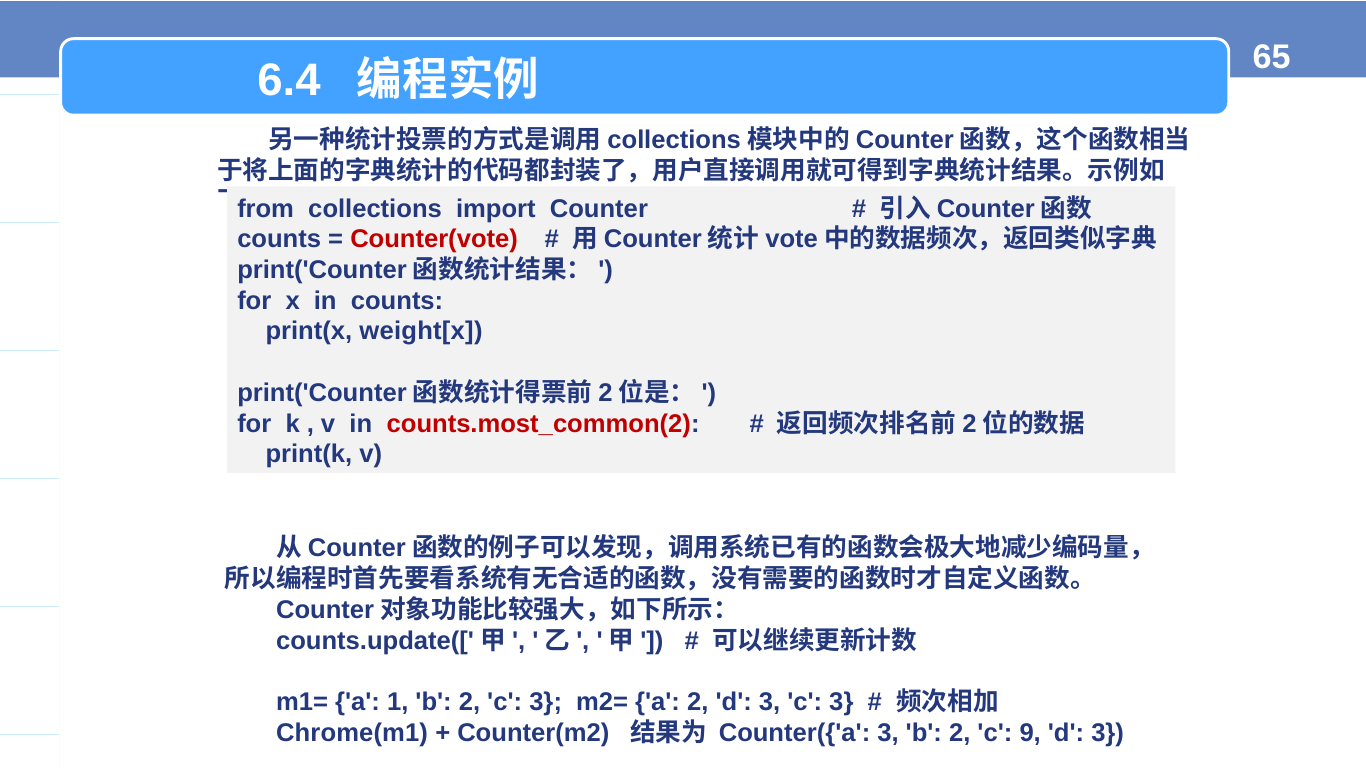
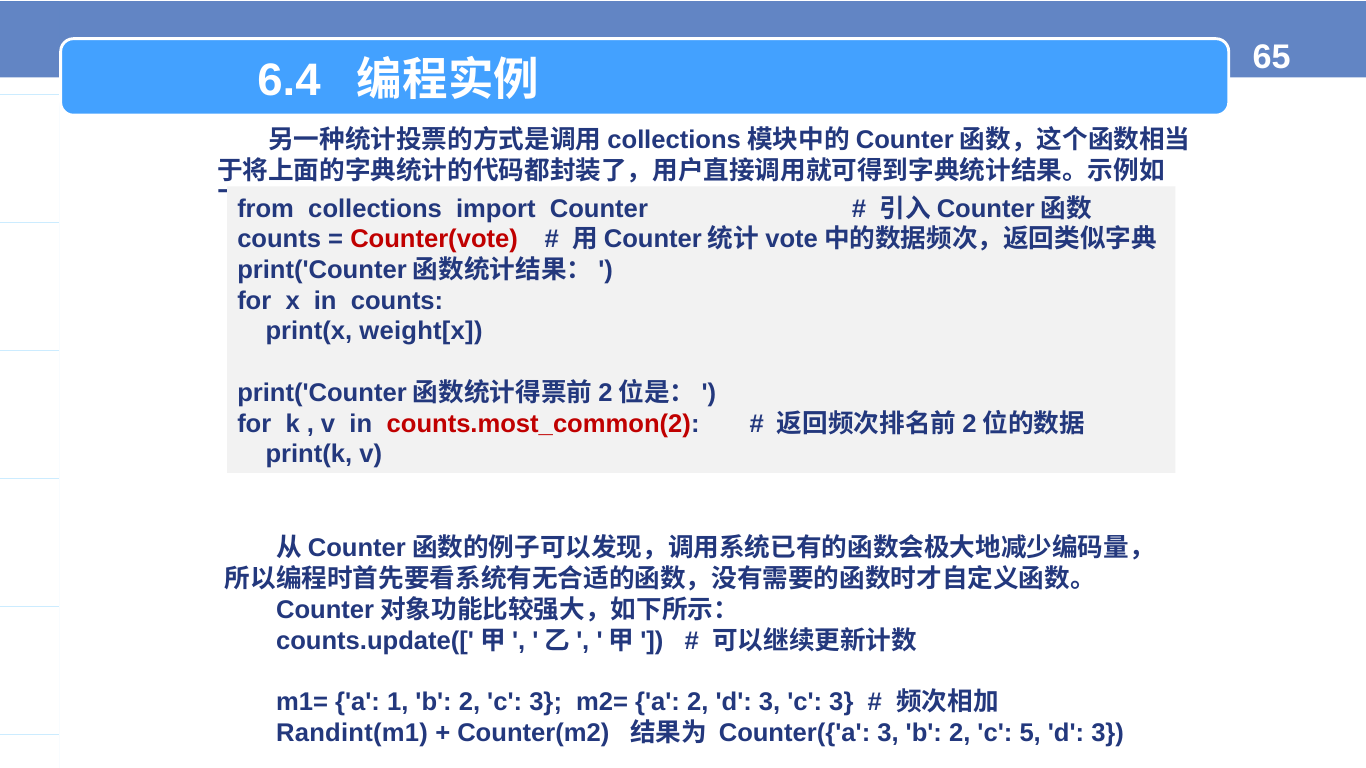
Chrome(m1: Chrome(m1 -> Randint(m1
9: 9 -> 5
